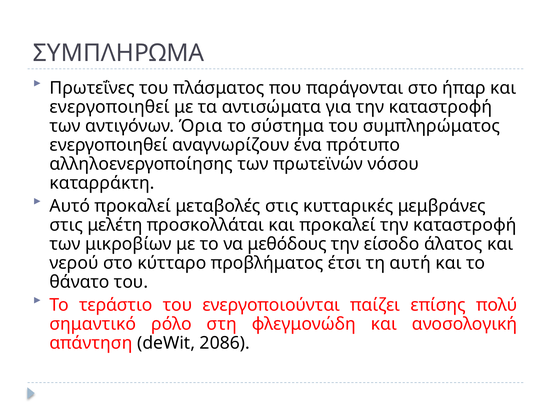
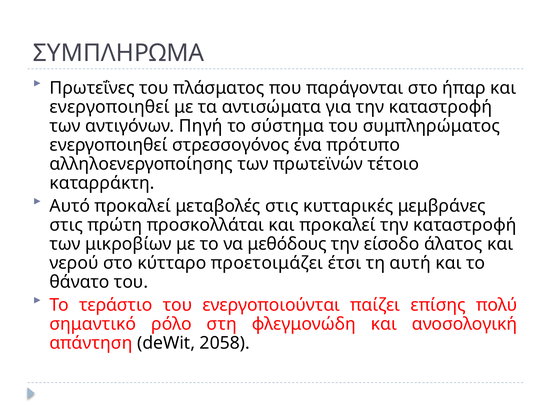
Όρια: Όρια -> Πηγή
αναγνωρίζουν: αναγνωρίζουν -> στρεσσογόνος
νόσου: νόσου -> τέτοιο
μελέτη: μελέτη -> πρώτη
προβλήματος: προβλήματος -> προετοιμάζει
2086: 2086 -> 2058
